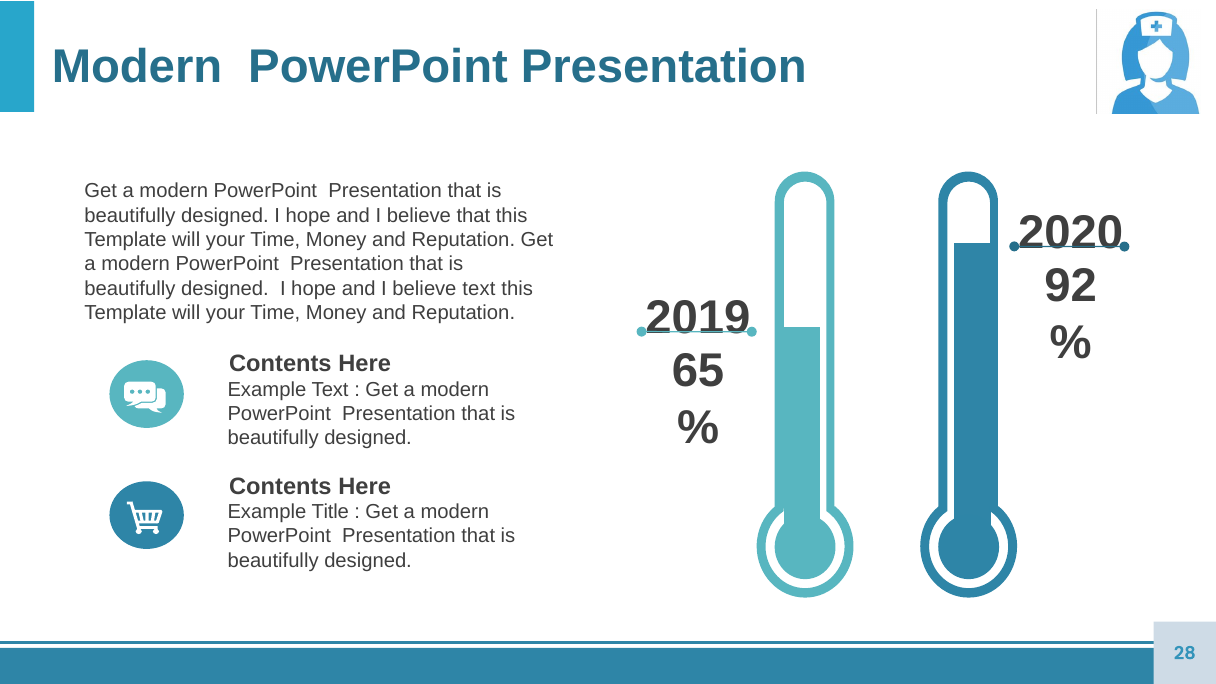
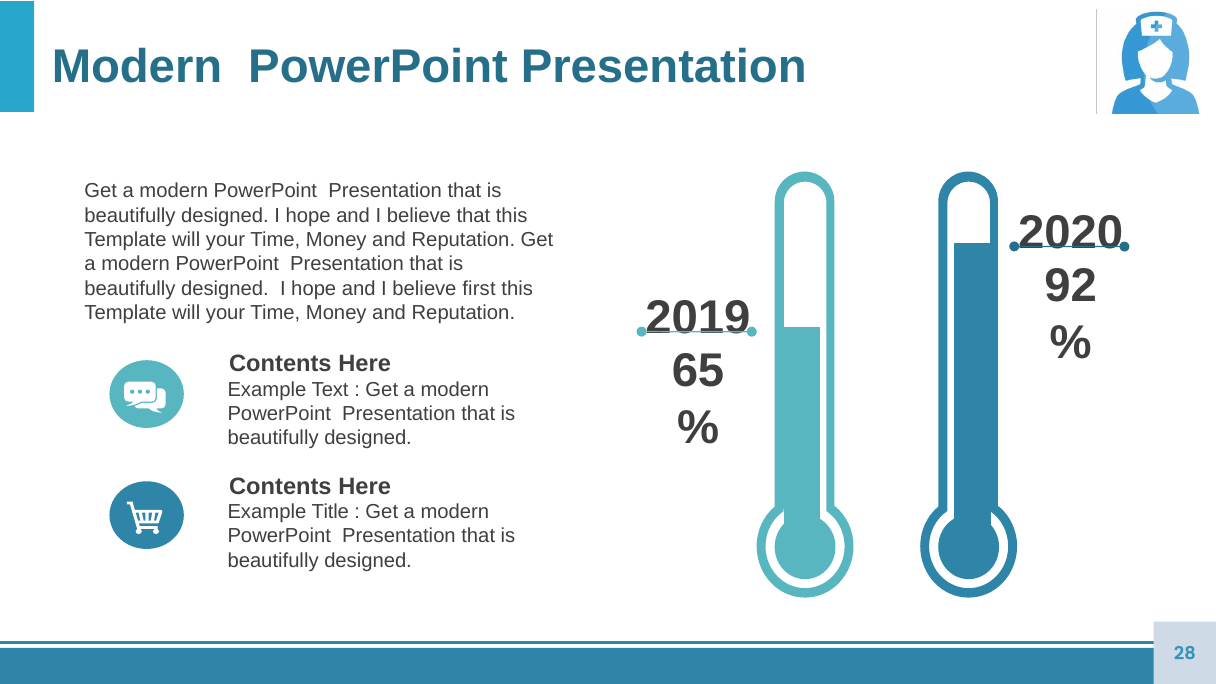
believe text: text -> first
